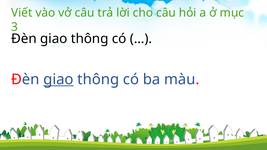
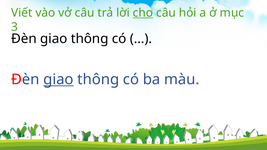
cho underline: none -> present
